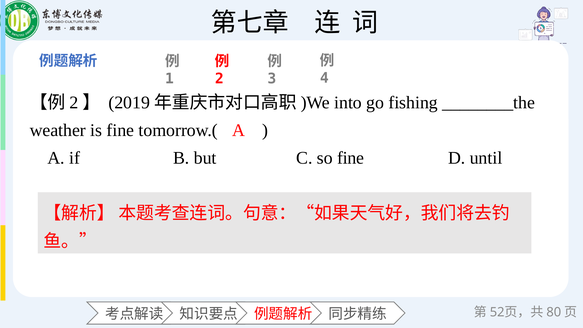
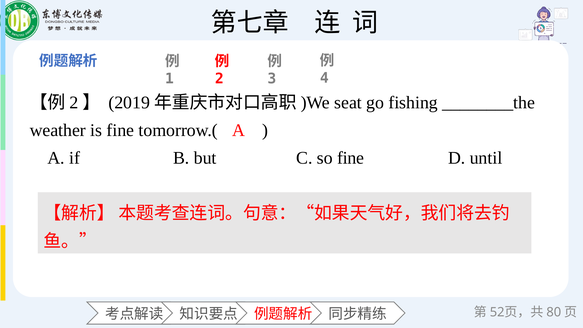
into: into -> seat
